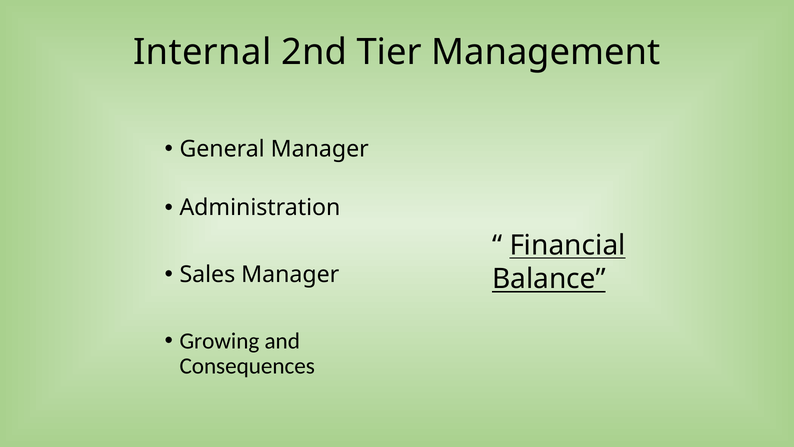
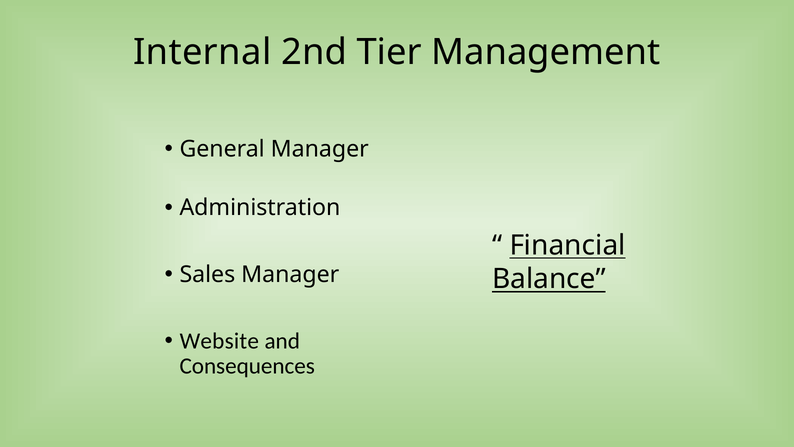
Growing: Growing -> Website
